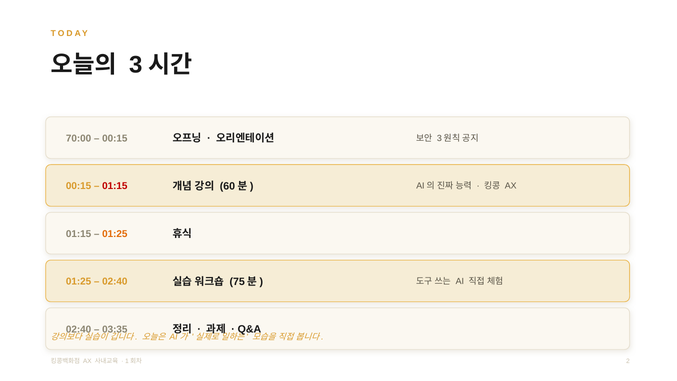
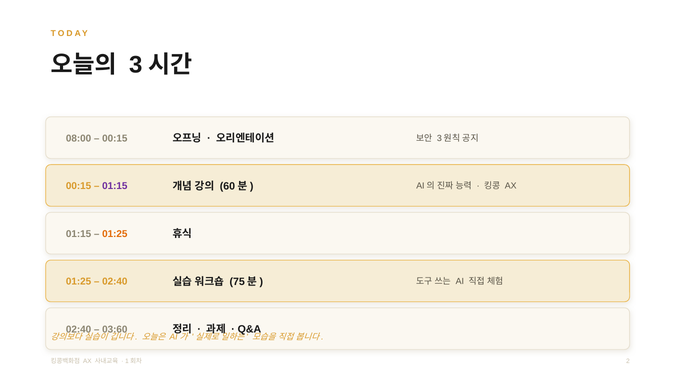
70:00: 70:00 -> 08:00
01:15 at (115, 186) colour: red -> purple
03:35: 03:35 -> 03:60
